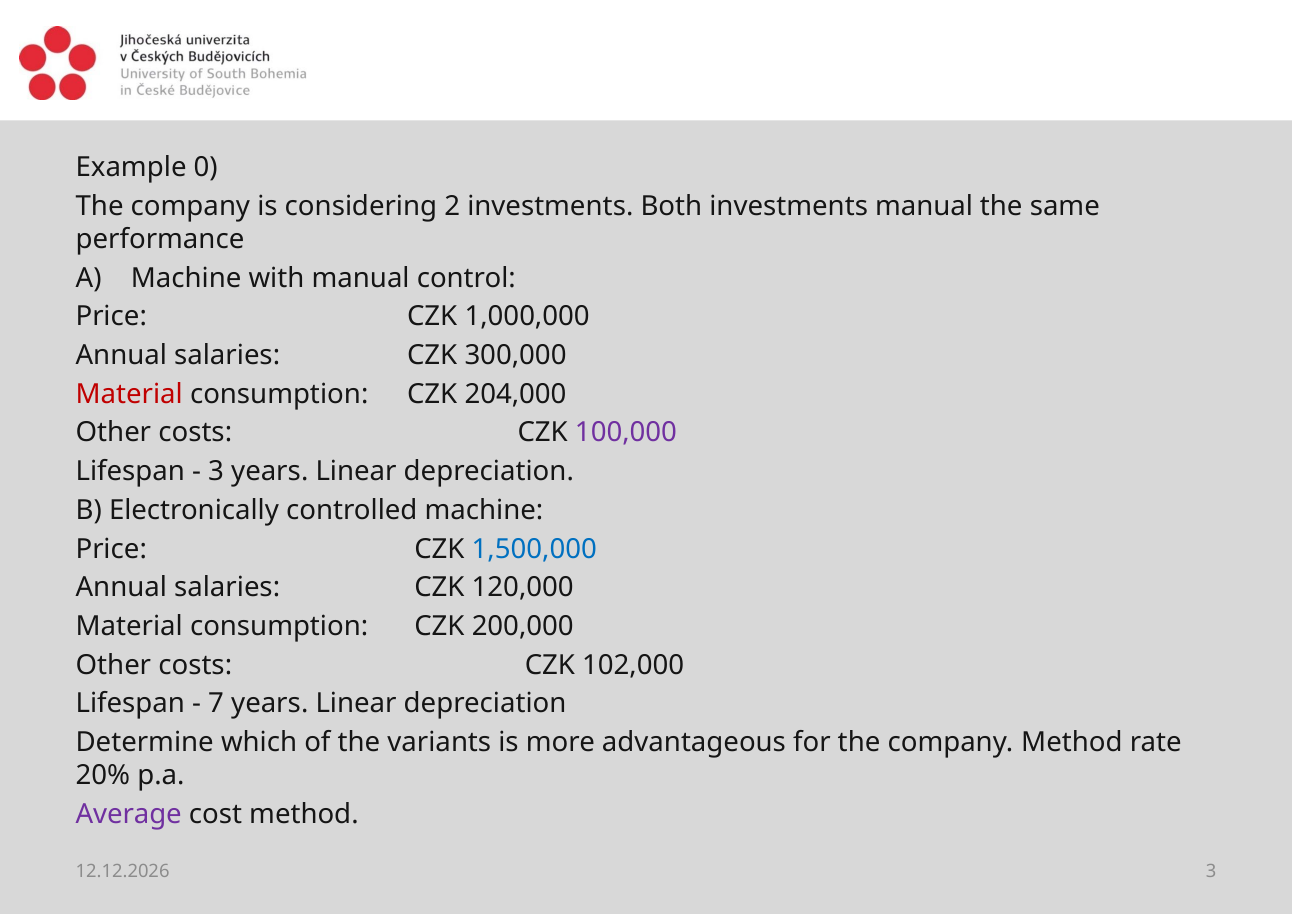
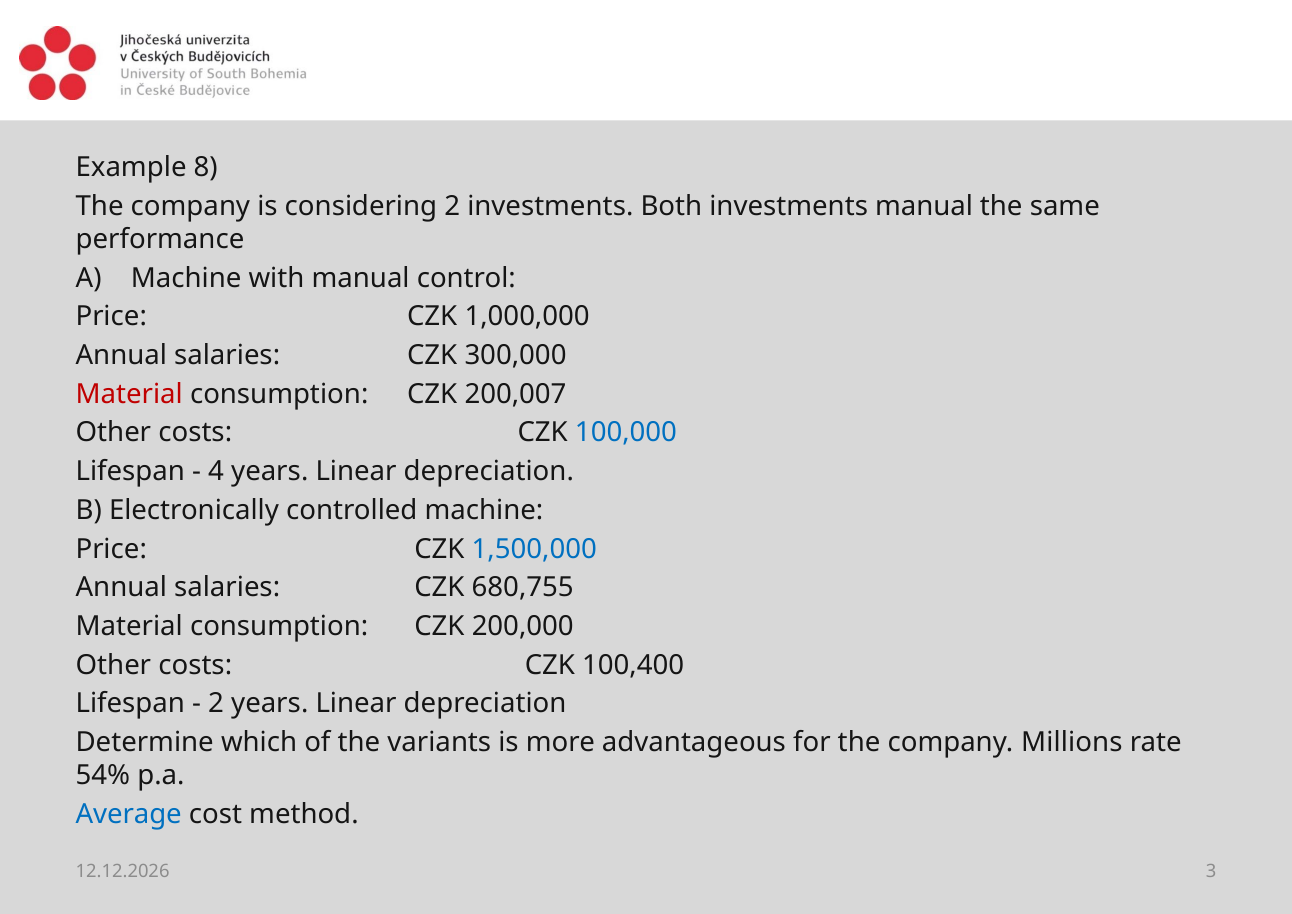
0: 0 -> 8
204,000: 204,000 -> 200,007
100,000 colour: purple -> blue
3 at (216, 471): 3 -> 4
120,000: 120,000 -> 680,755
102,000: 102,000 -> 100,400
7 at (216, 703): 7 -> 2
company Method: Method -> Millions
20%: 20% -> 54%
Average colour: purple -> blue
